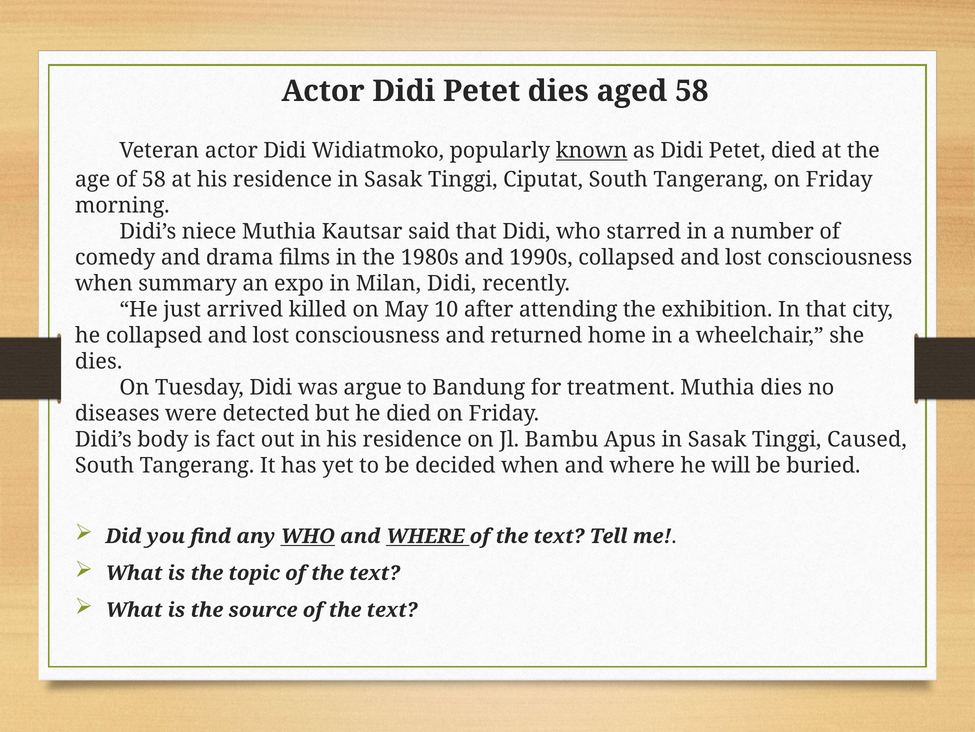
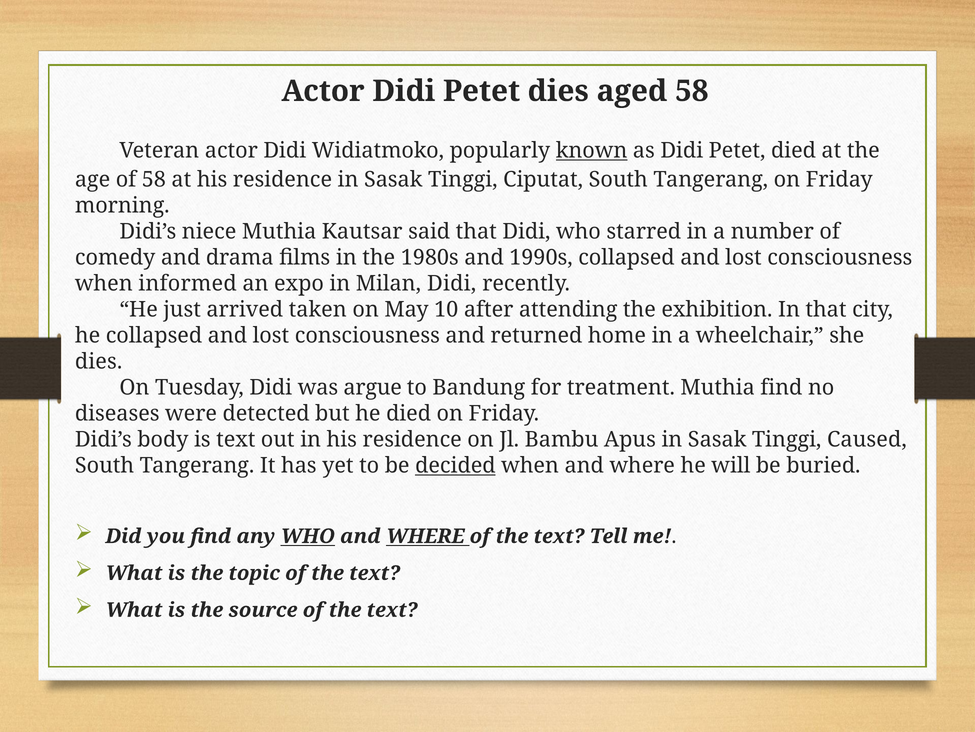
summary: summary -> informed
killed: killed -> taken
Muthia dies: dies -> find
is fact: fact -> text
decided underline: none -> present
